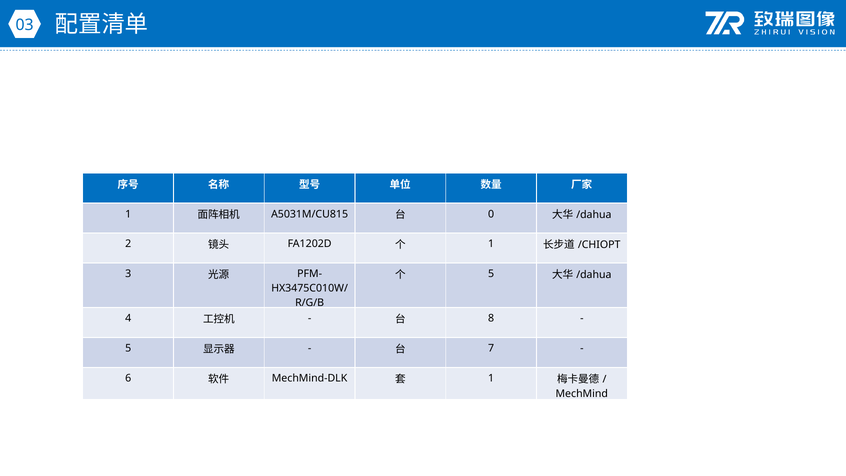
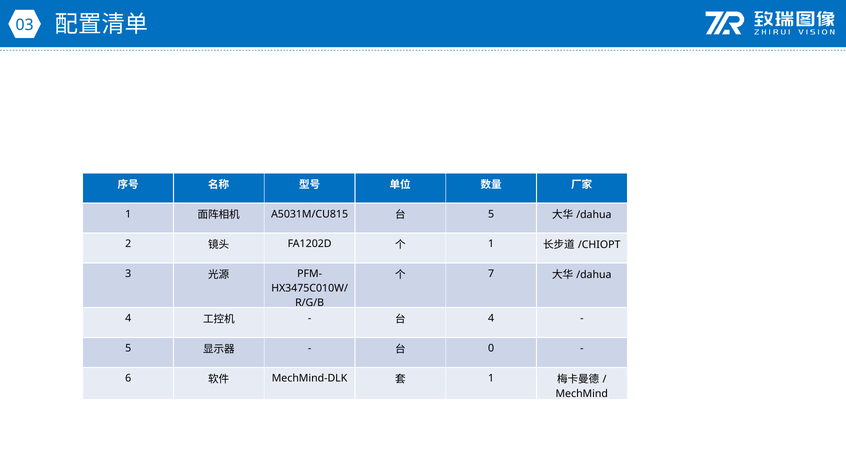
0 at (491, 214): 0 -> 5
5 at (491, 274): 5 -> 7
8 at (491, 318): 8 -> 4
7: 7 -> 0
